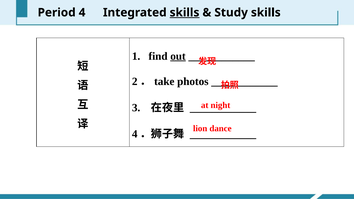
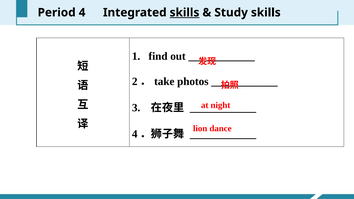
out underline: present -> none
